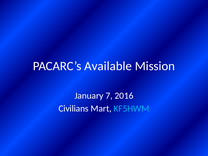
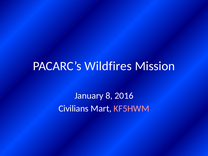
Available: Available -> Wildfires
7: 7 -> 8
KF5HWM colour: light blue -> pink
